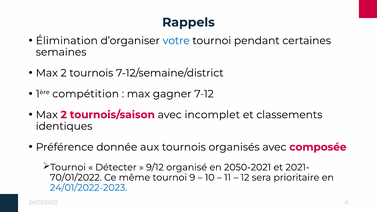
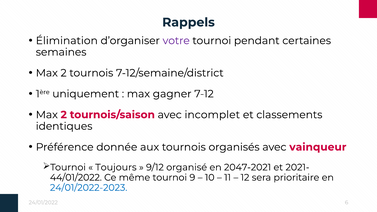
votre colour: blue -> purple
compétition: compétition -> uniquement
composée: composée -> vainqueur
Détecter: Détecter -> Toujours
2050-2021: 2050-2021 -> 2047-2021
70/01/2022: 70/01/2022 -> 44/01/2022
